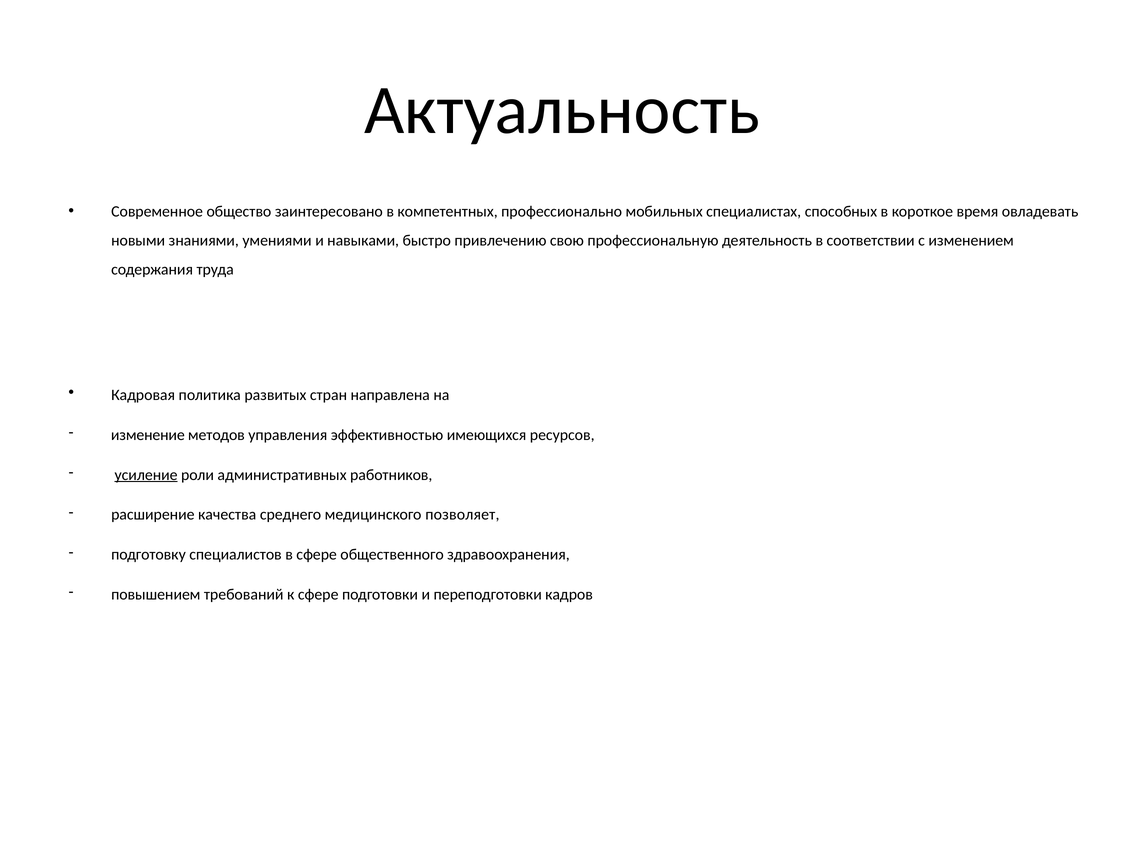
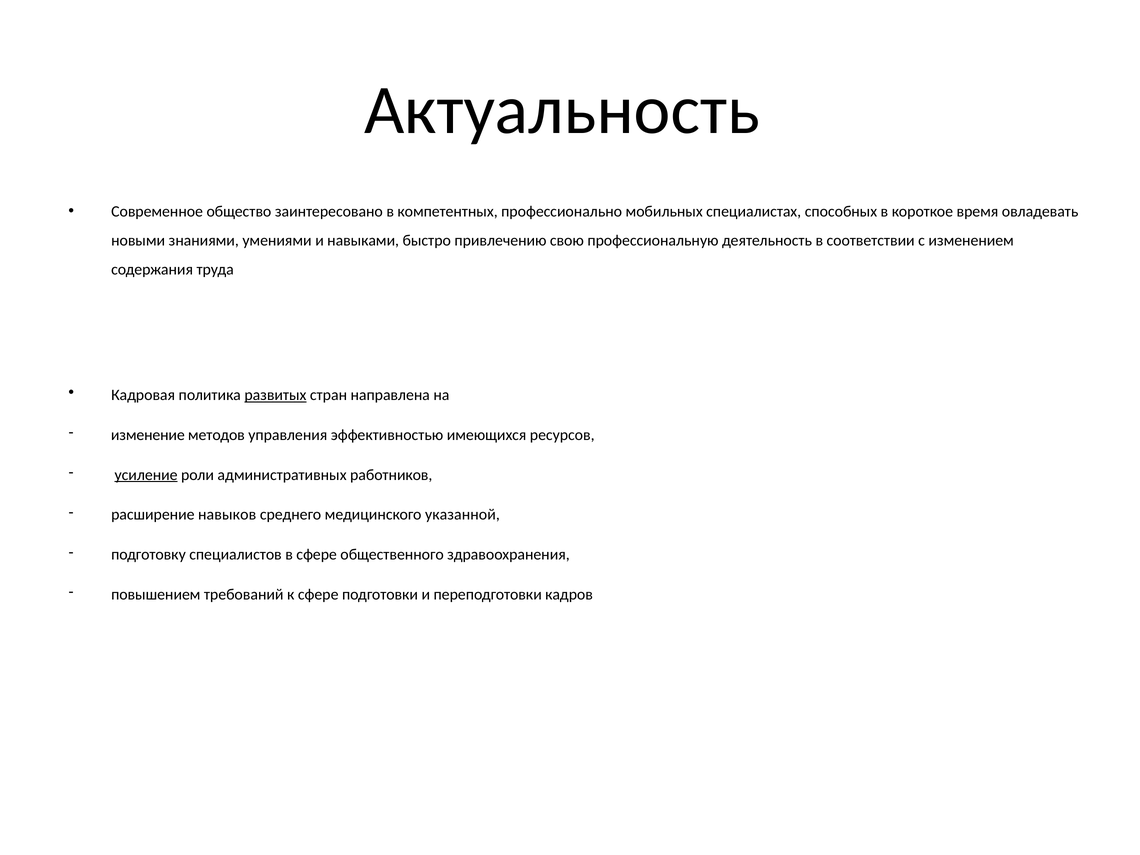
развитых underline: none -> present
качества: качества -> навыков
позволяет: позволяет -> указанной
